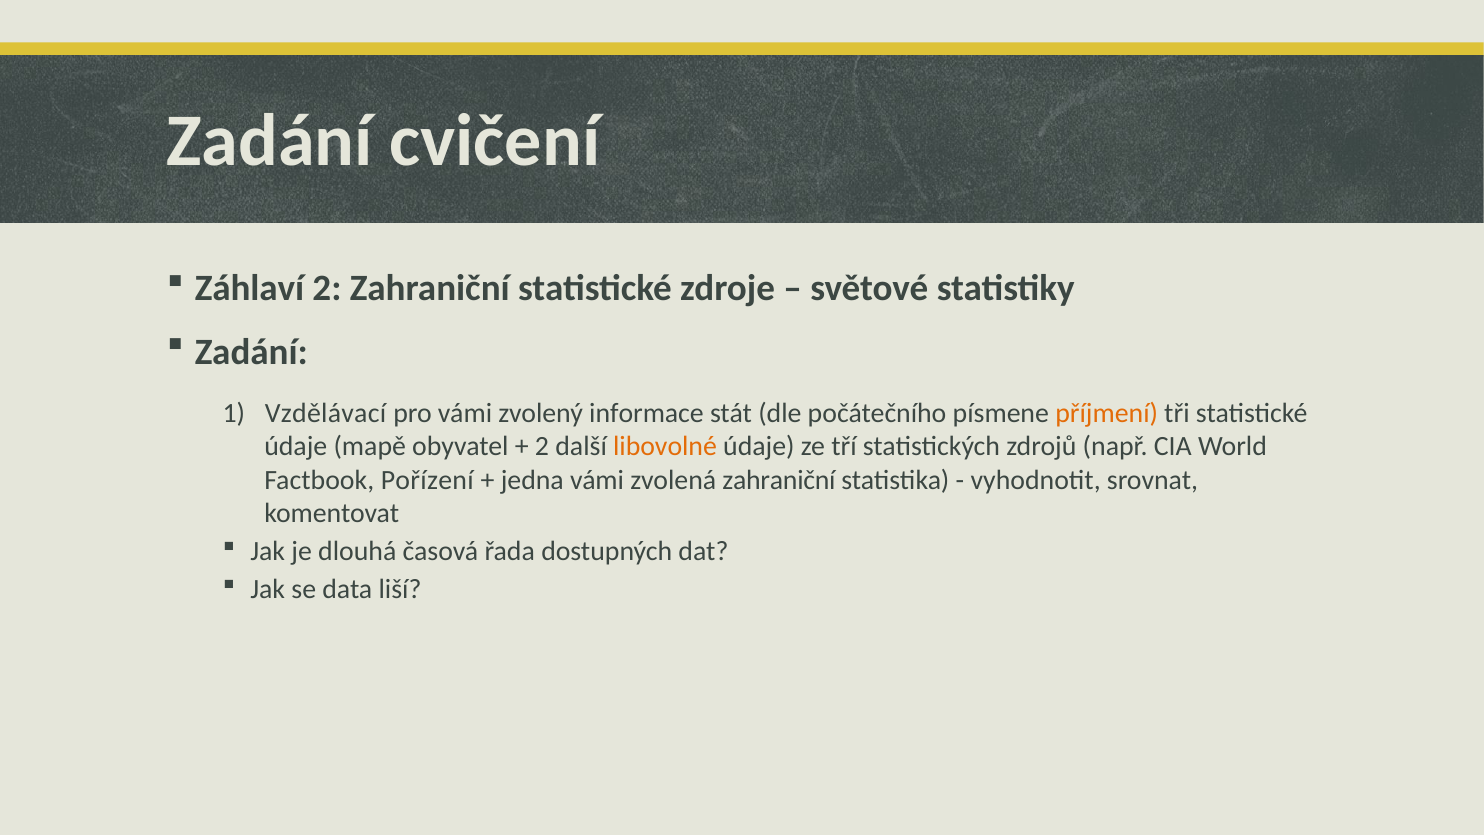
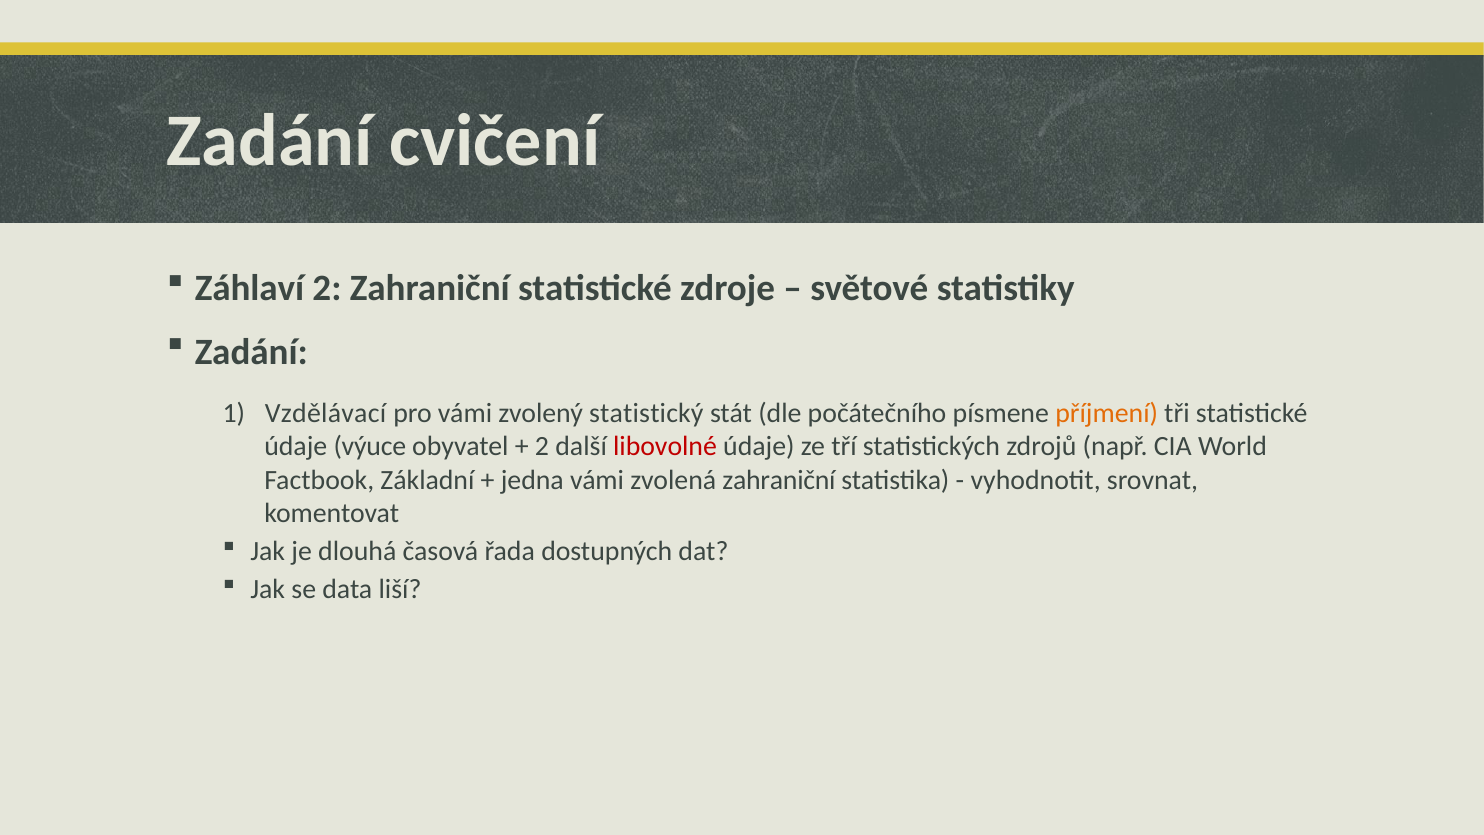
informace: informace -> statistický
mapě: mapě -> výuce
libovolné colour: orange -> red
Pořízení: Pořízení -> Základní
